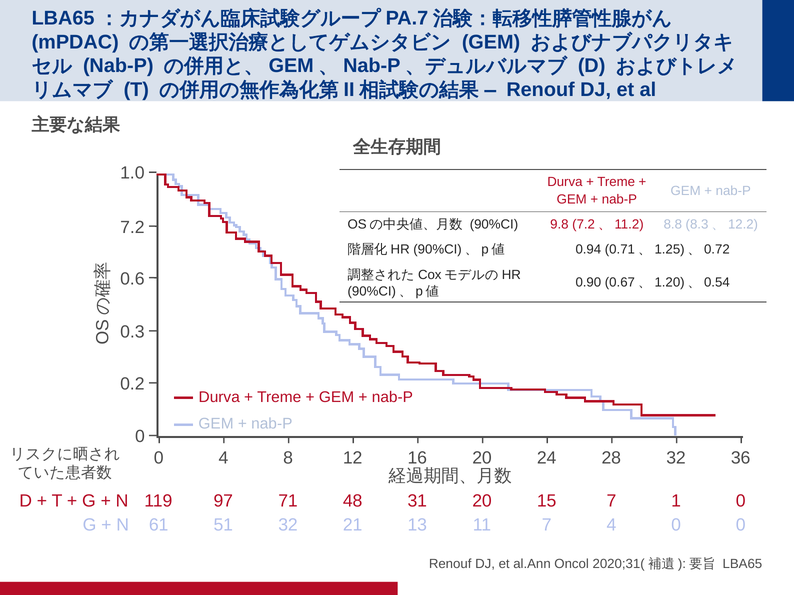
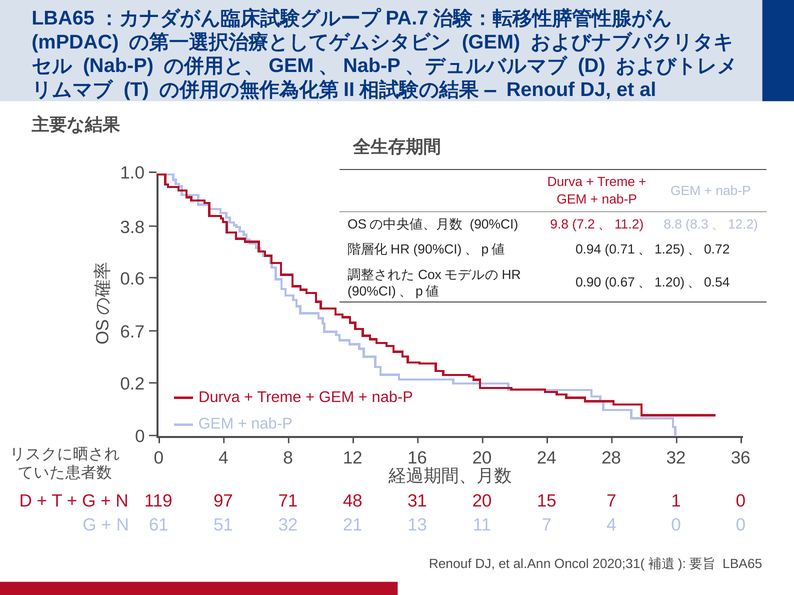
7.2: 7.2 -> 3.8
0.3: 0.3 -> 6.7
